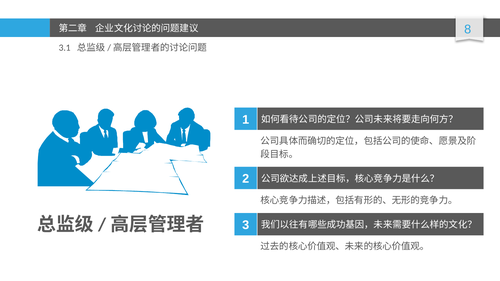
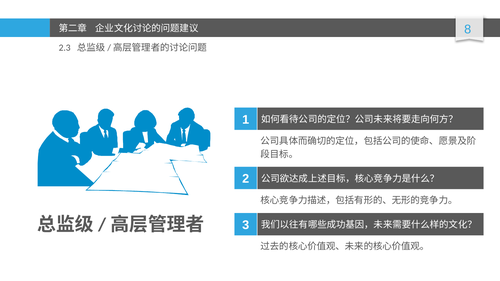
3.1: 3.1 -> 2.3
